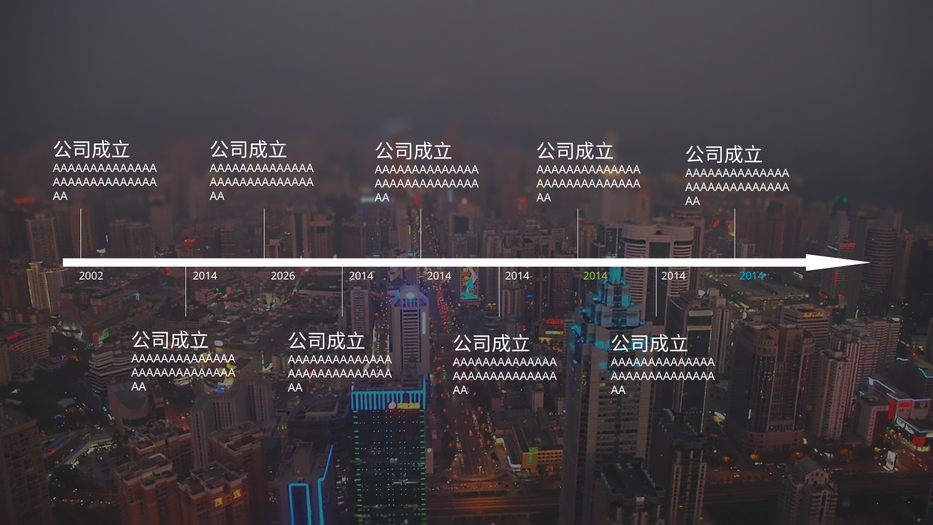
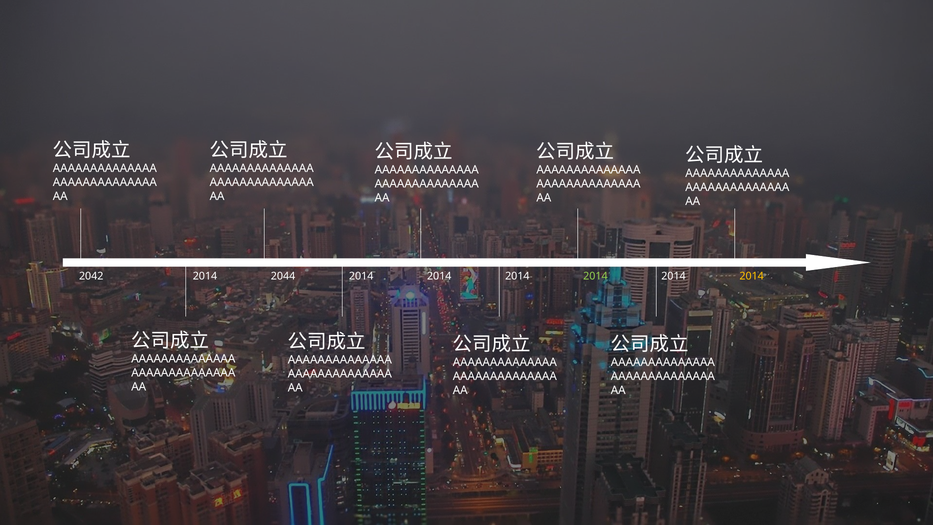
2002: 2002 -> 2042
2026: 2026 -> 2044
2014 at (752, 276) colour: light blue -> yellow
